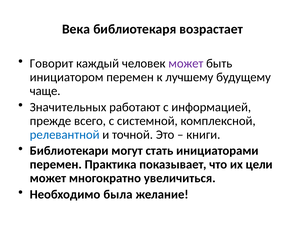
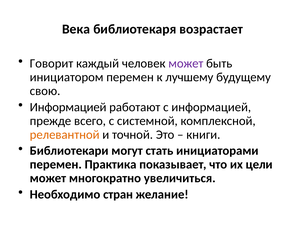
чаще: чаще -> свою
Значительных at (68, 107): Значительных -> Информацией
релевантной colour: blue -> orange
была: была -> стран
